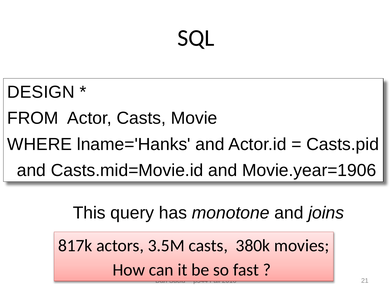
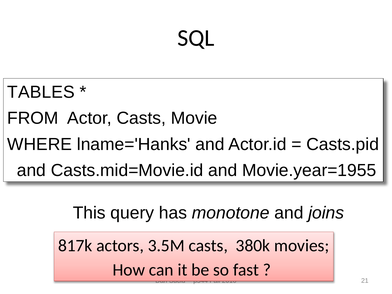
DESIGN: DESIGN -> TABLES
Movie.year=1906: Movie.year=1906 -> Movie.year=1955
